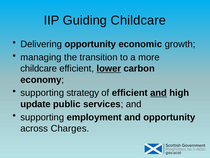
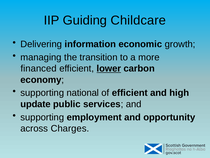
Delivering opportunity: opportunity -> information
childcare at (39, 68): childcare -> financed
strategy: strategy -> national
and at (159, 93) underline: present -> none
